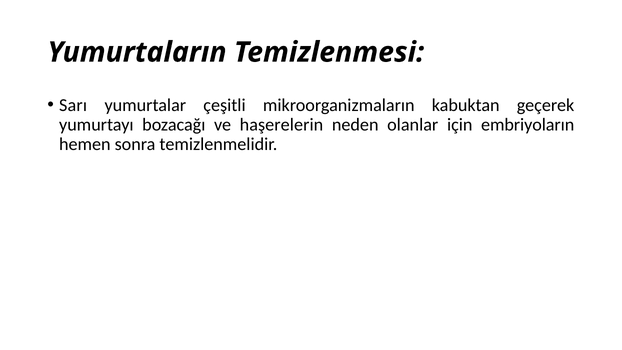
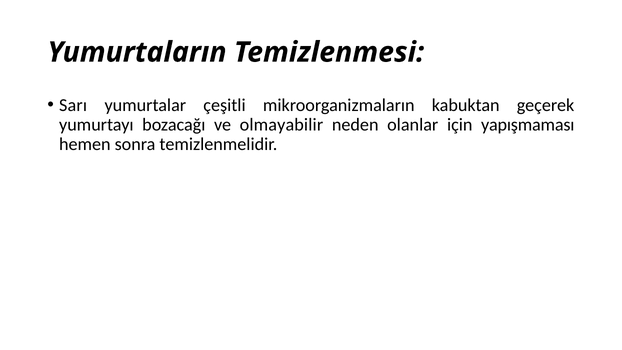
haşerelerin: haşerelerin -> olmayabilir
embriyoların: embriyoların -> yapışmaması
